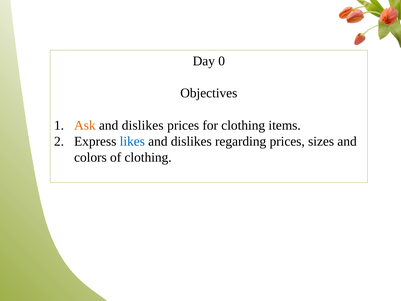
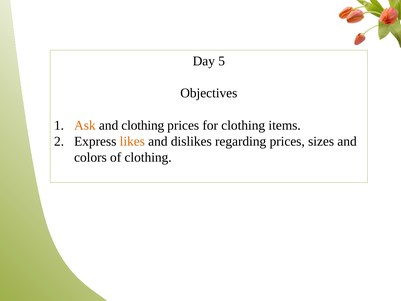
0: 0 -> 5
dislikes at (143, 125): dislikes -> clothing
likes colour: blue -> orange
